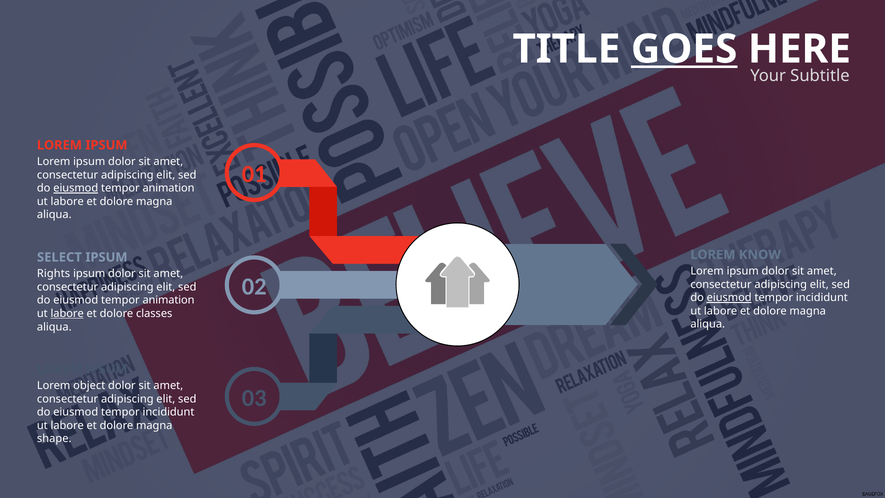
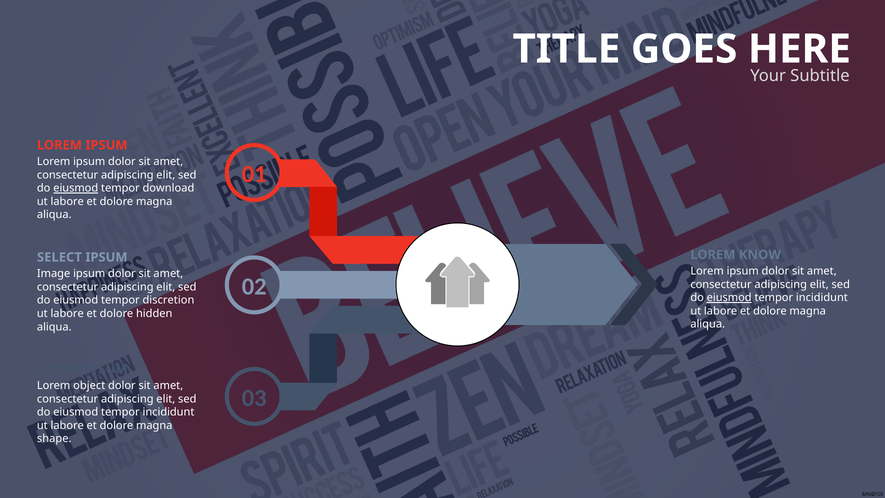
GOES underline: present -> none
animation at (169, 188): animation -> download
Rights: Rights -> Image
animation at (169, 300): animation -> discretion
labore at (67, 313) underline: present -> none
classes: classes -> hidden
